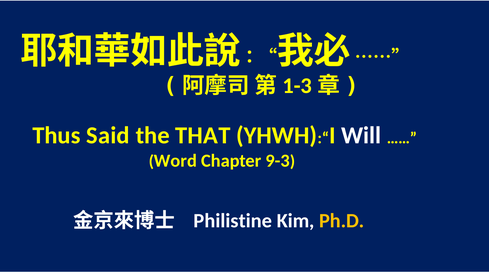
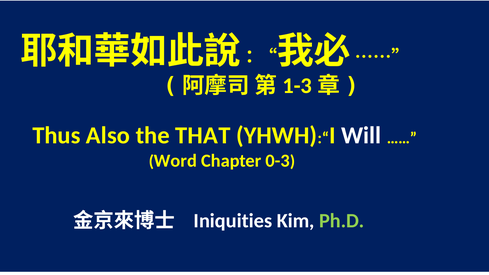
Said: Said -> Also
9-3: 9-3 -> 0-3
Philistine: Philistine -> Iniquities
Ph.D colour: yellow -> light green
